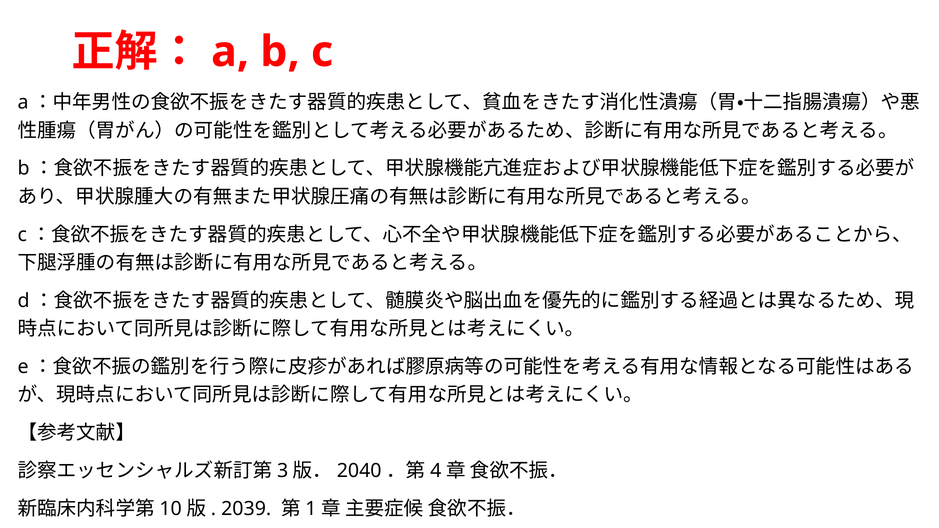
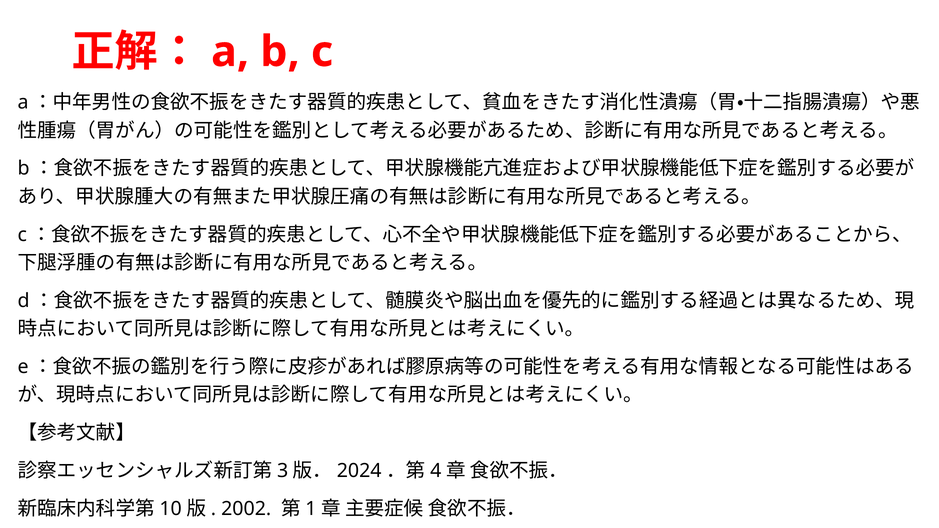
2040: 2040 -> 2024
2039: 2039 -> 2002
